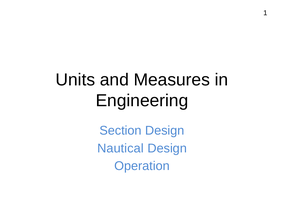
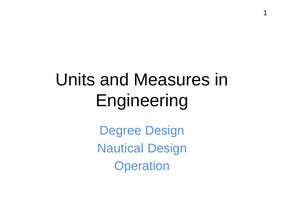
Section: Section -> Degree
